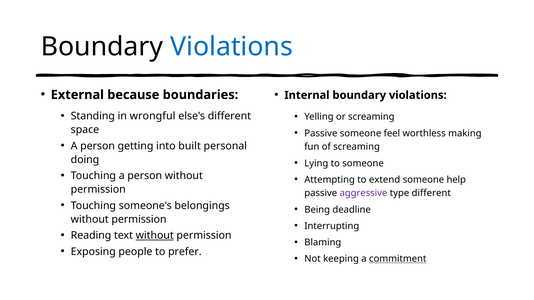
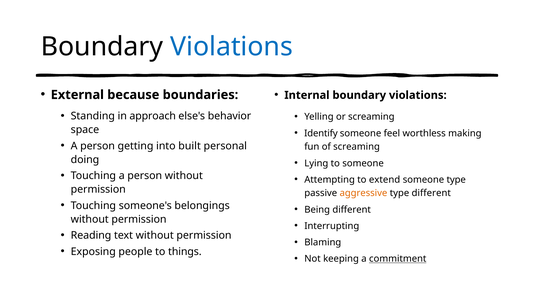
wrongful: wrongful -> approach
else's different: different -> behavior
Passive at (321, 133): Passive -> Identify
someone help: help -> type
aggressive colour: purple -> orange
Being deadline: deadline -> different
without at (155, 236) underline: present -> none
prefer: prefer -> things
